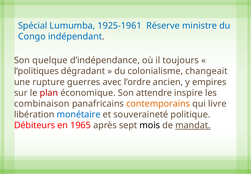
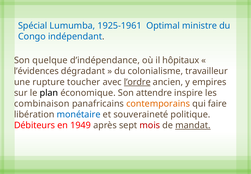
Réserve: Réserve -> Optimal
toujours: toujours -> hôpitaux
l’politiques: l’politiques -> l’évidences
changeait: changeait -> travailleur
guerres: guerres -> toucher
l’ordre underline: none -> present
plan colour: red -> black
livre: livre -> faire
1965: 1965 -> 1949
mois colour: black -> red
